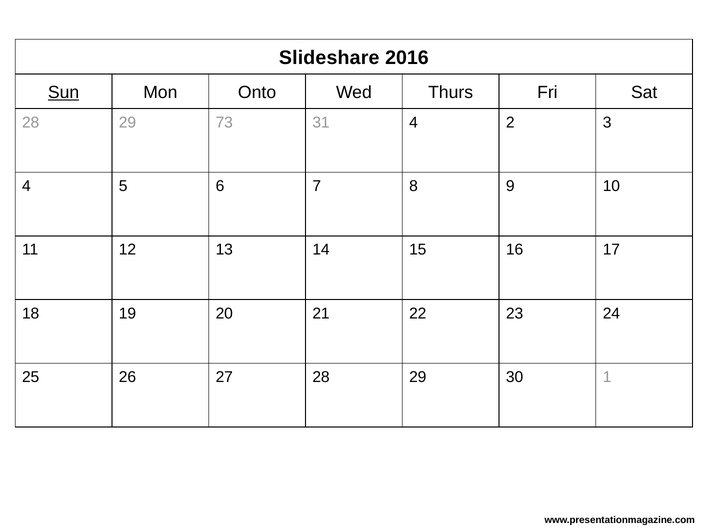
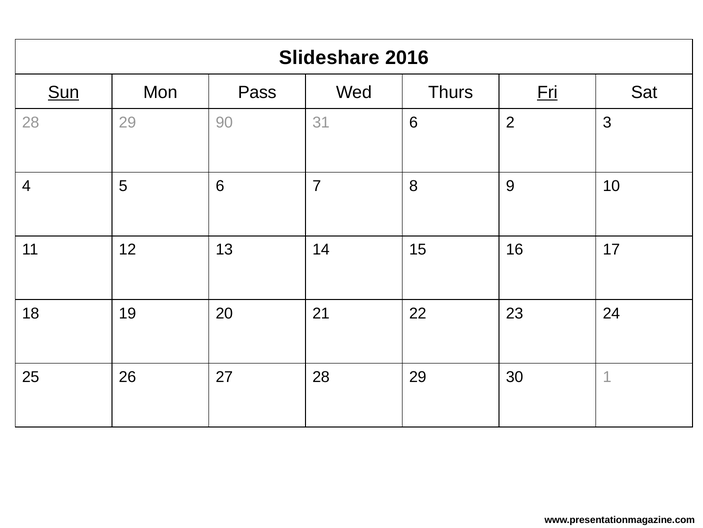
Onto: Onto -> Pass
Fri underline: none -> present
73: 73 -> 90
31 4: 4 -> 6
